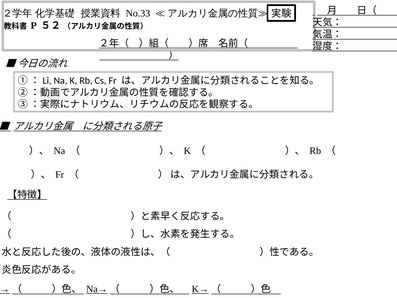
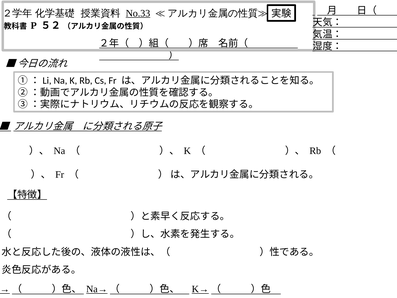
No.33 underline: none -> present
